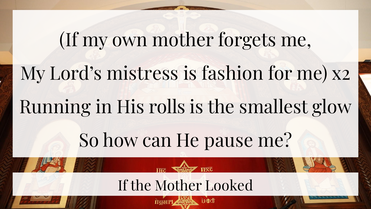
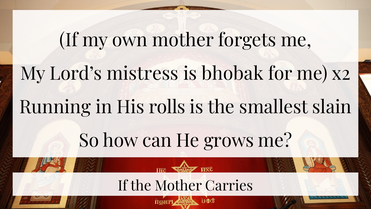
fashion: fashion -> bhobak
glow: glow -> slain
pause: pause -> grows
Looked: Looked -> Carries
